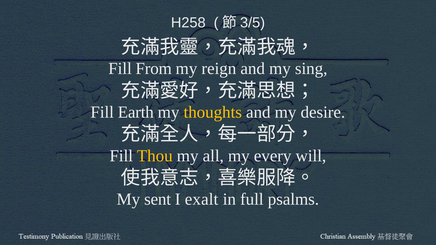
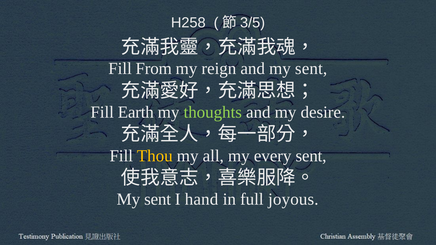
and my sing: sing -> sent
thoughts colour: yellow -> light green
every will: will -> sent
exalt: exalt -> hand
psalms: psalms -> joyous
